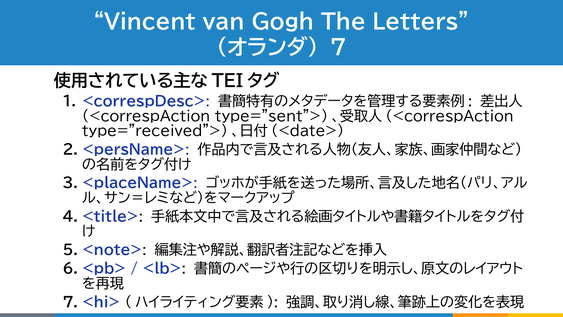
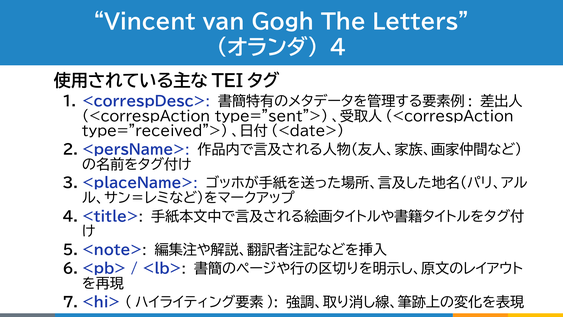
7 at (338, 48): 7 -> 4
